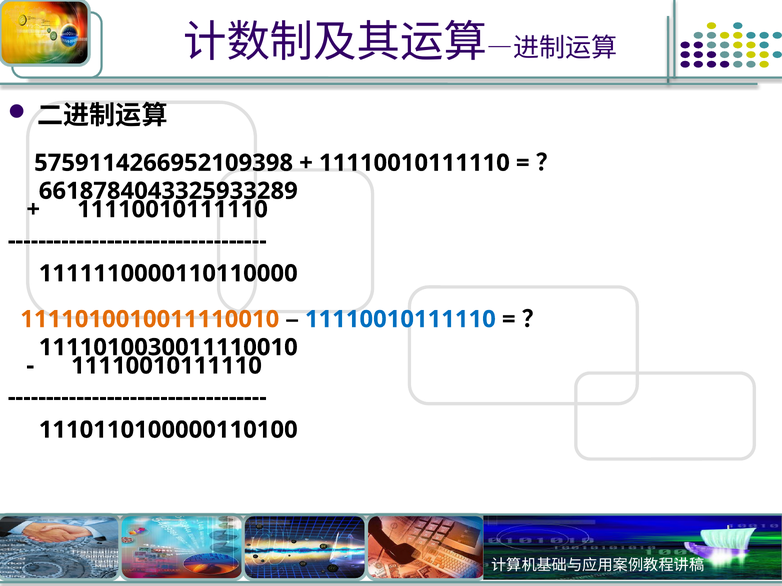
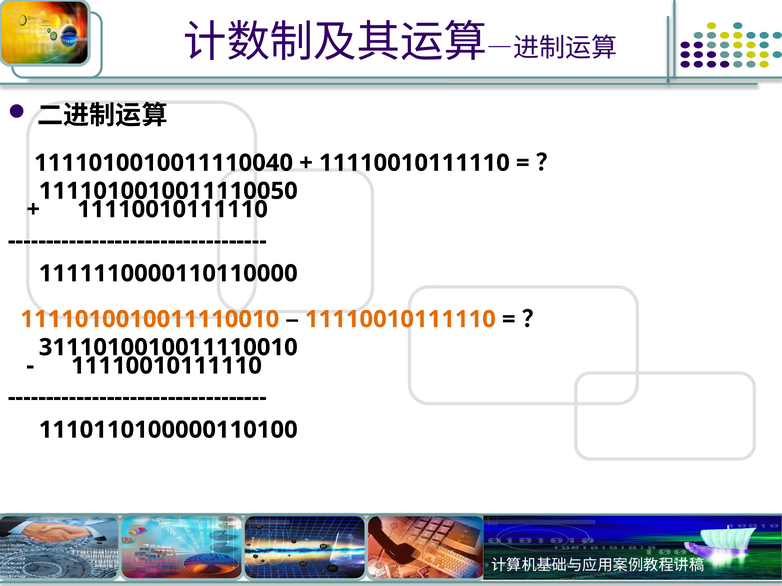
5759114266952109398: 5759114266952109398 -> 1111010010011110040
6618784043325933289: 6618784043325933289 -> 1111010010011110050
11110010111110 at (400, 320) colour: blue -> orange
1111010030011110010: 1111010030011110010 -> 3111010010011110010
